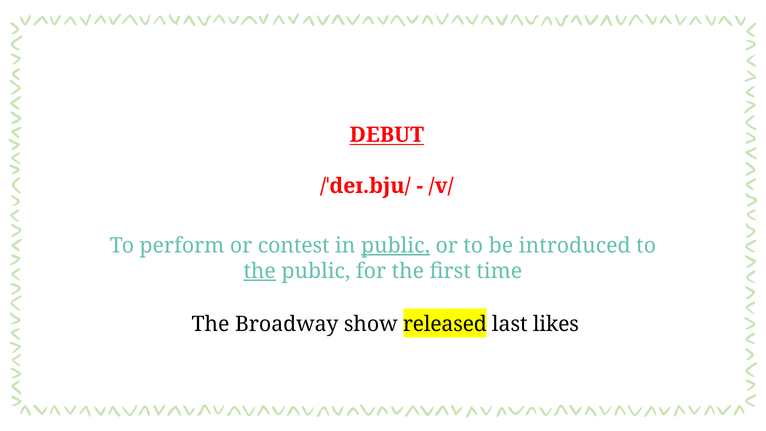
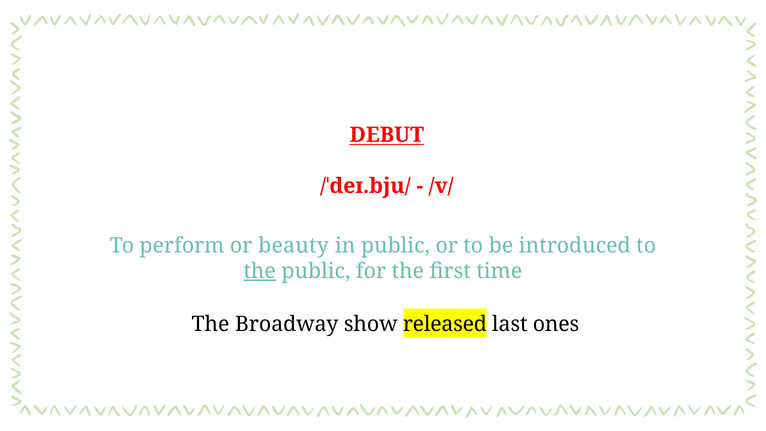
contest: contest -> beauty
public at (395, 246) underline: present -> none
likes: likes -> ones
